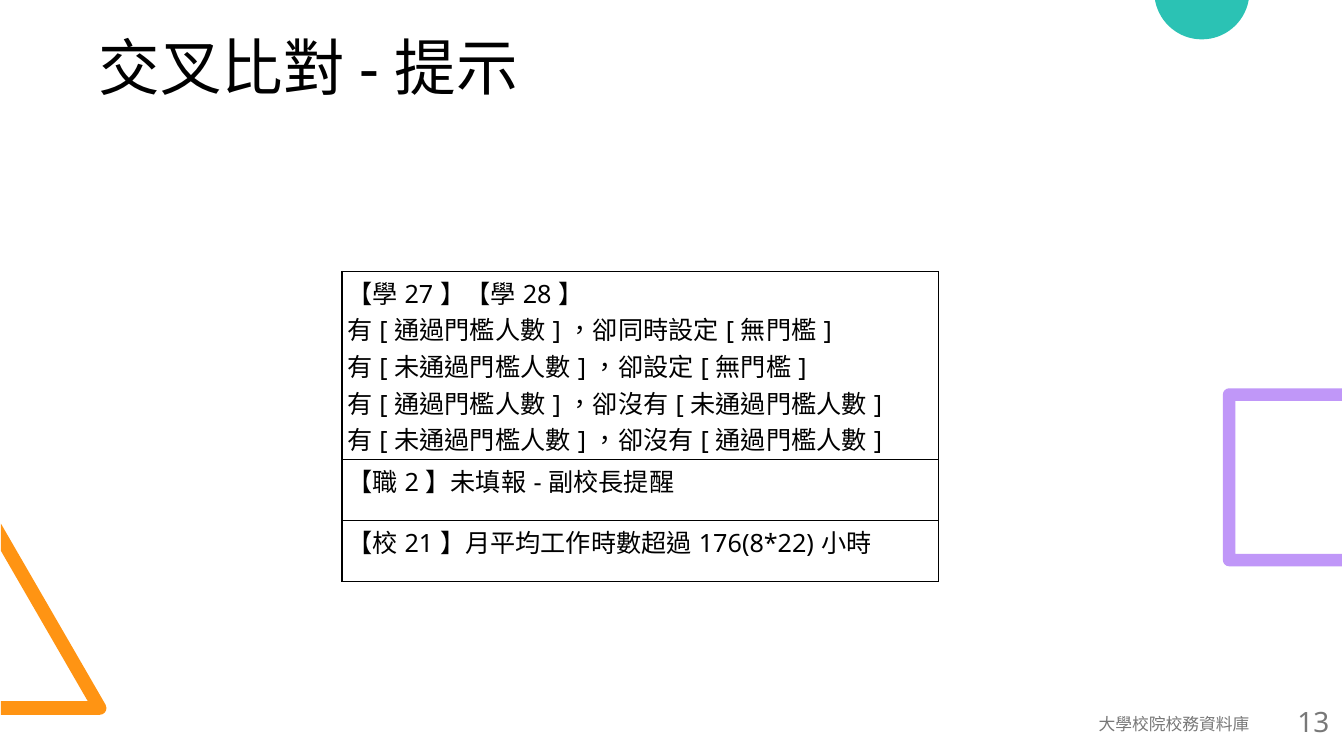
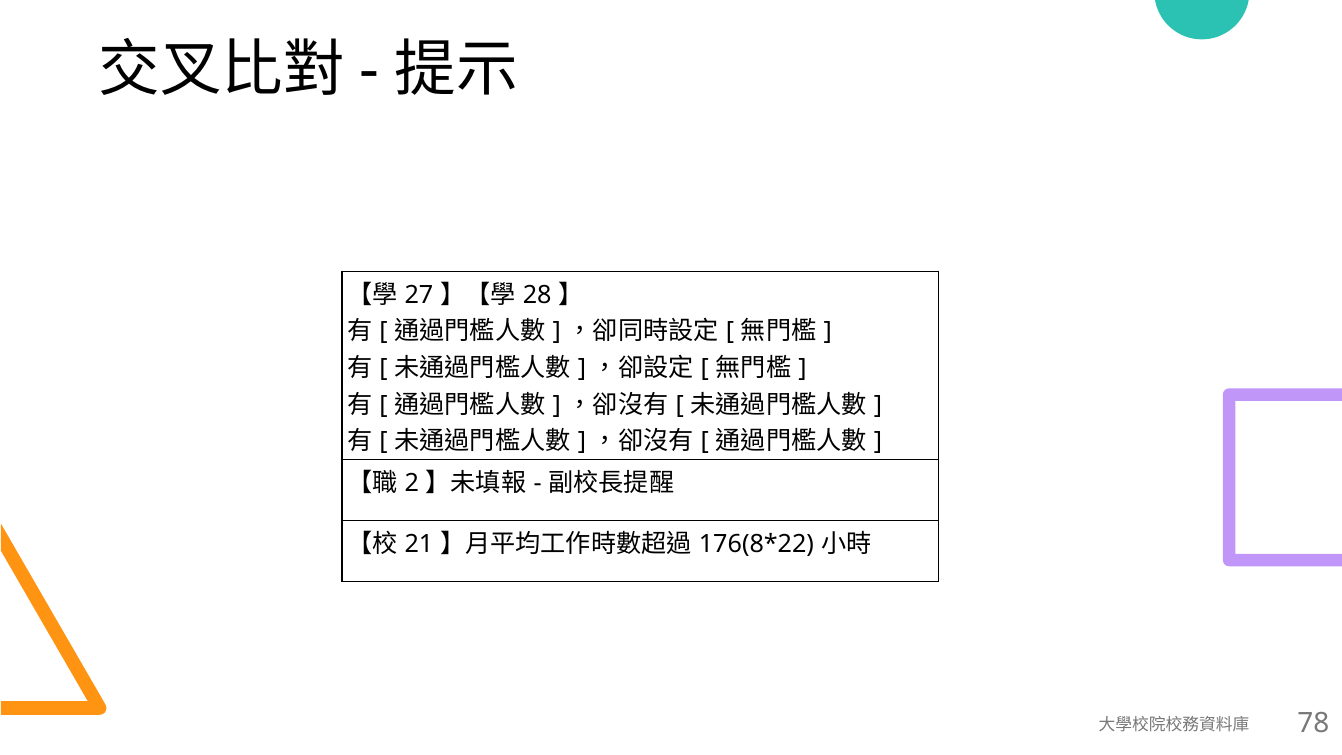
13: 13 -> 78
